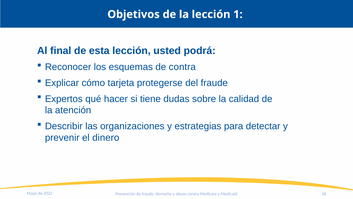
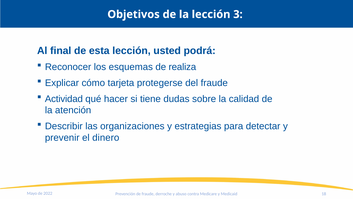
1: 1 -> 3
de contra: contra -> realiza
Expertos: Expertos -> Actividad
